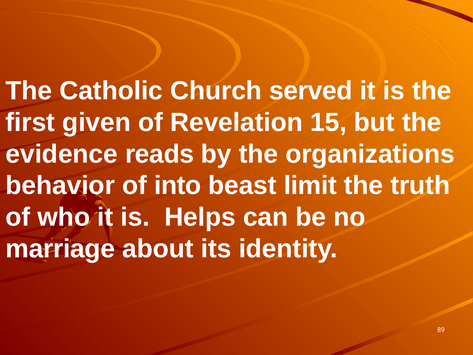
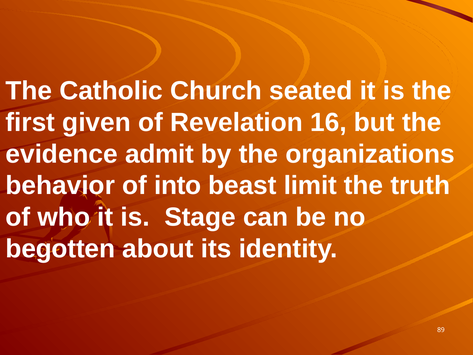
served: served -> seated
15: 15 -> 16
reads: reads -> admit
Helps: Helps -> Stage
marriage: marriage -> begotten
